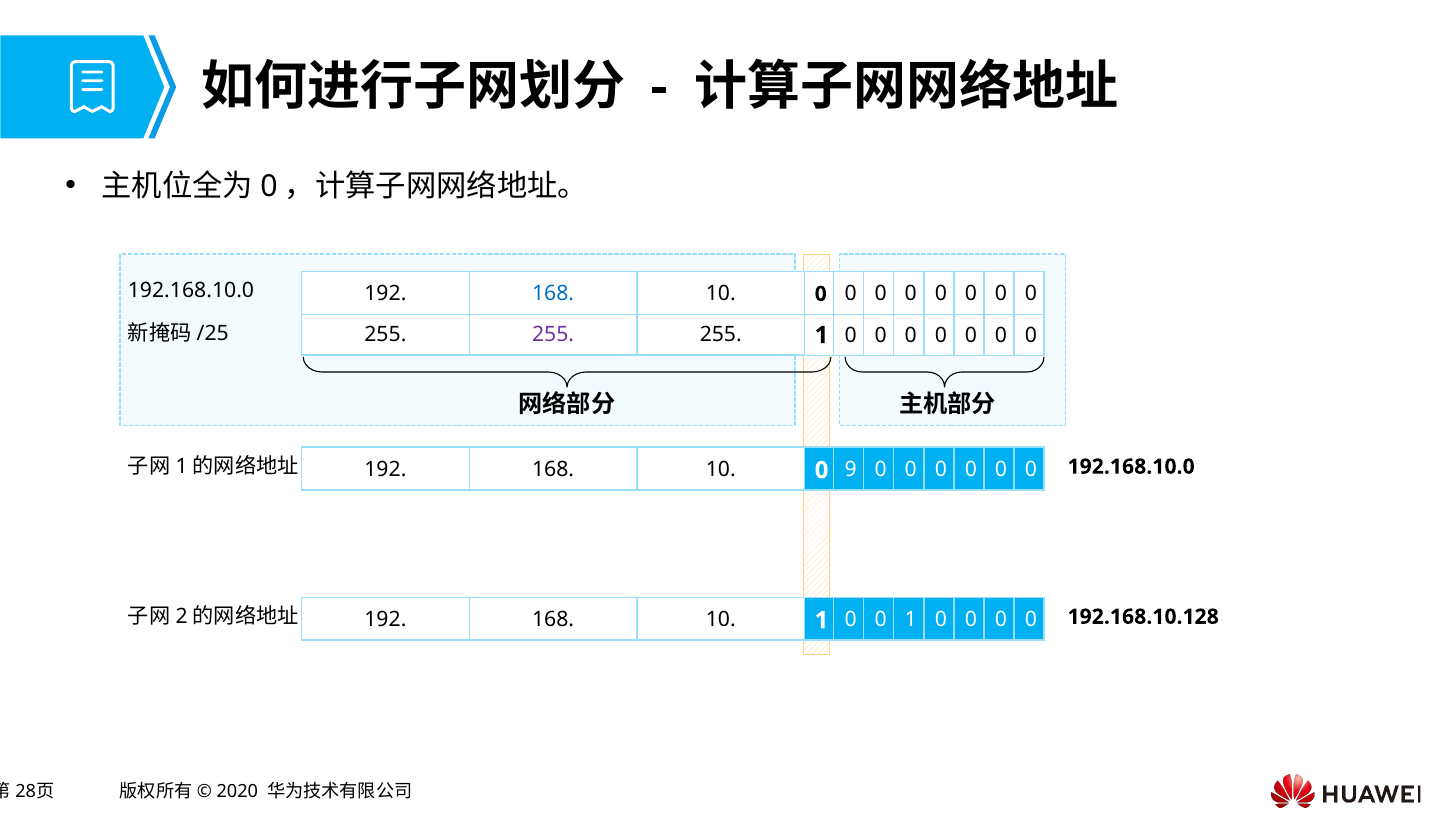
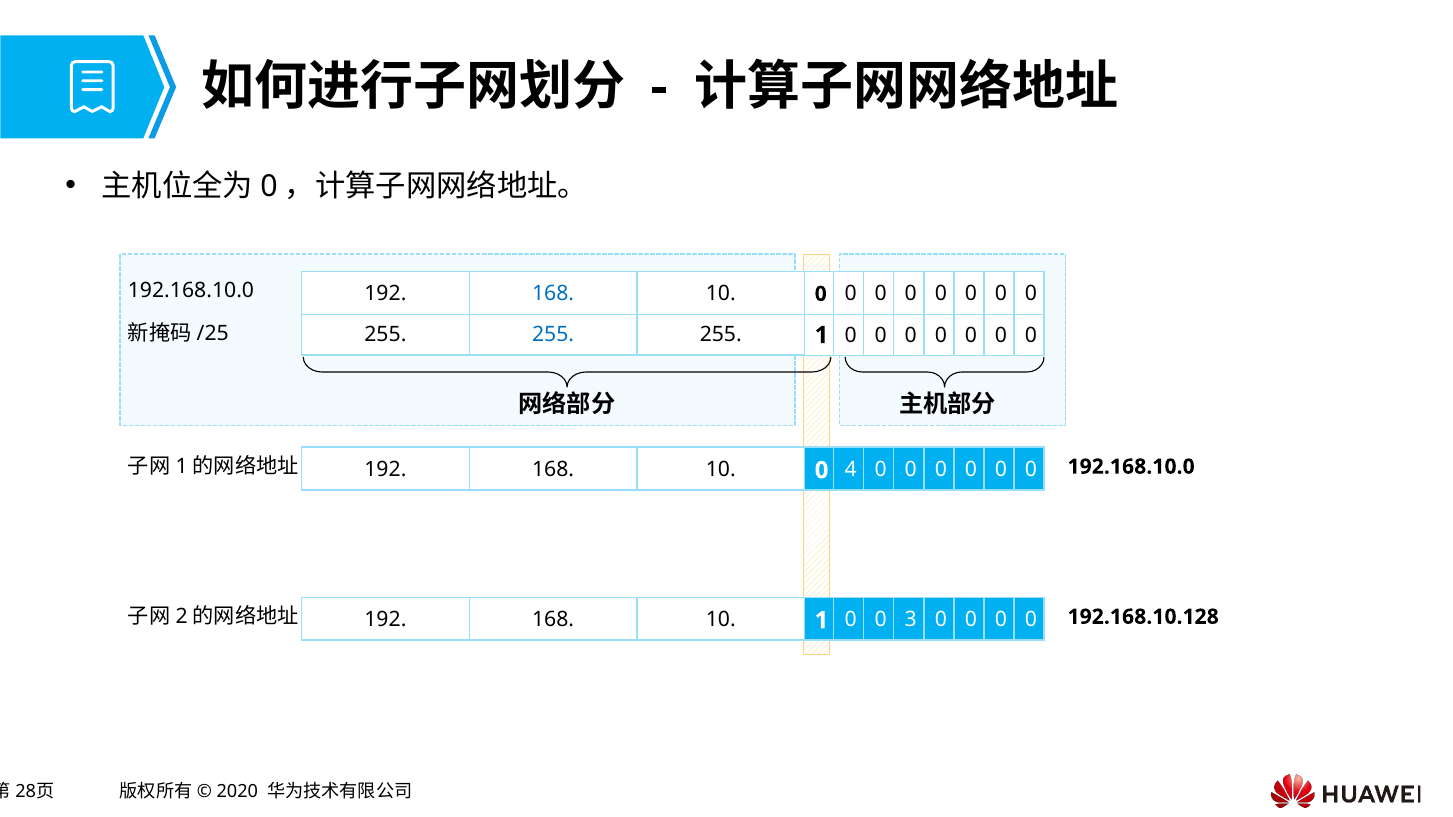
255 at (553, 335) colour: purple -> blue
9: 9 -> 4
0 1: 1 -> 3
